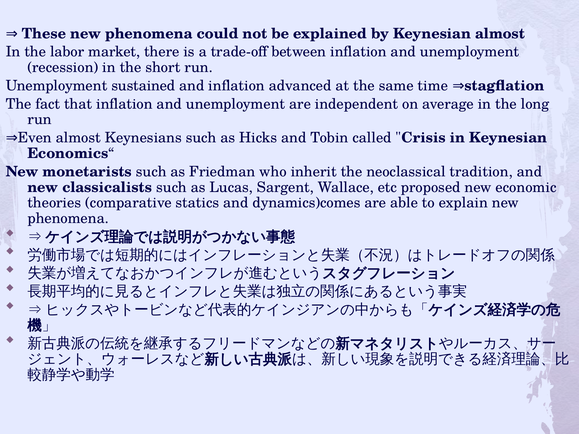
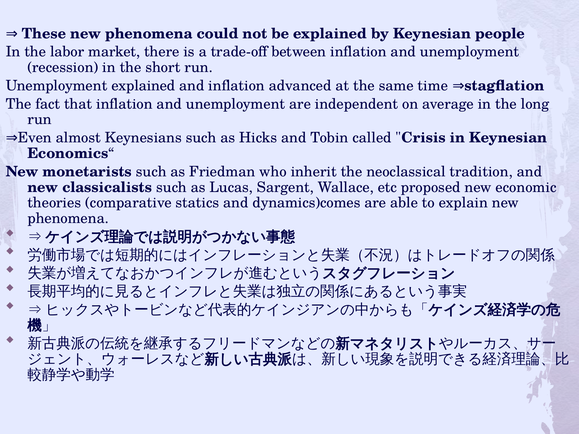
Keynesian almost: almost -> people
Unemployment sustained: sustained -> explained
